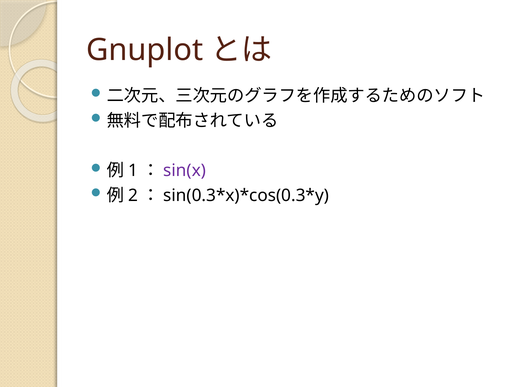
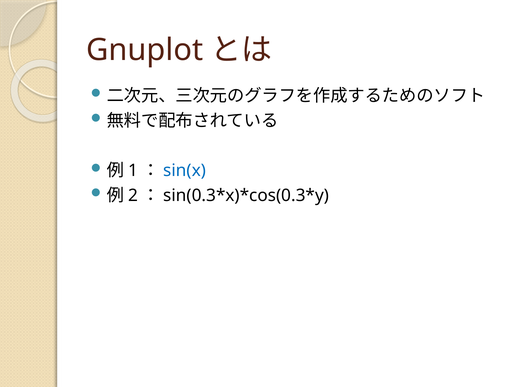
sin(x at (185, 171) colour: purple -> blue
